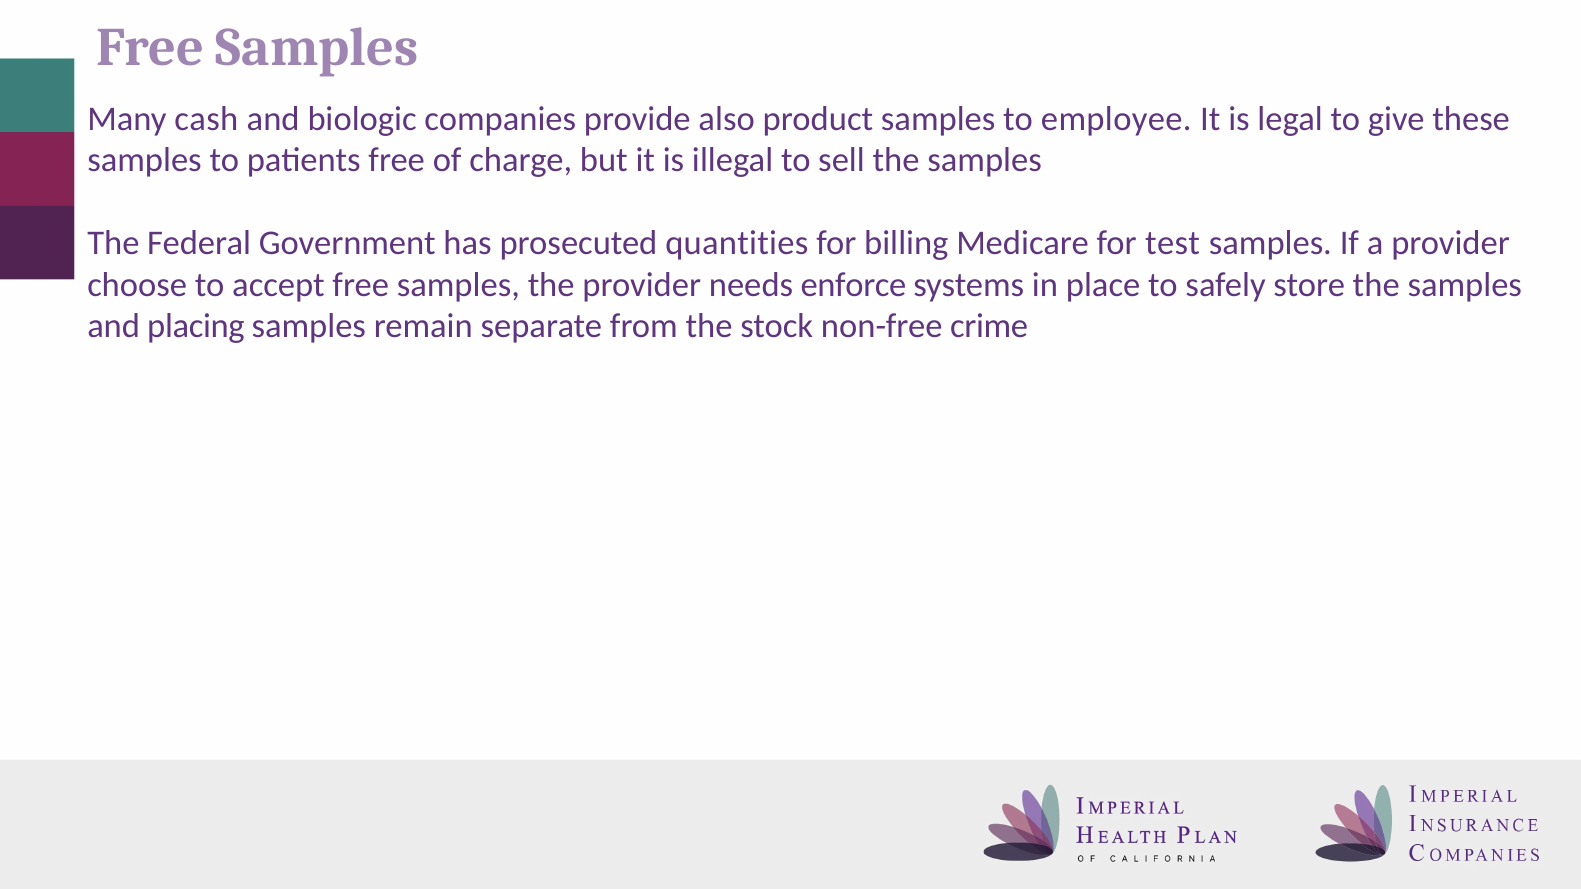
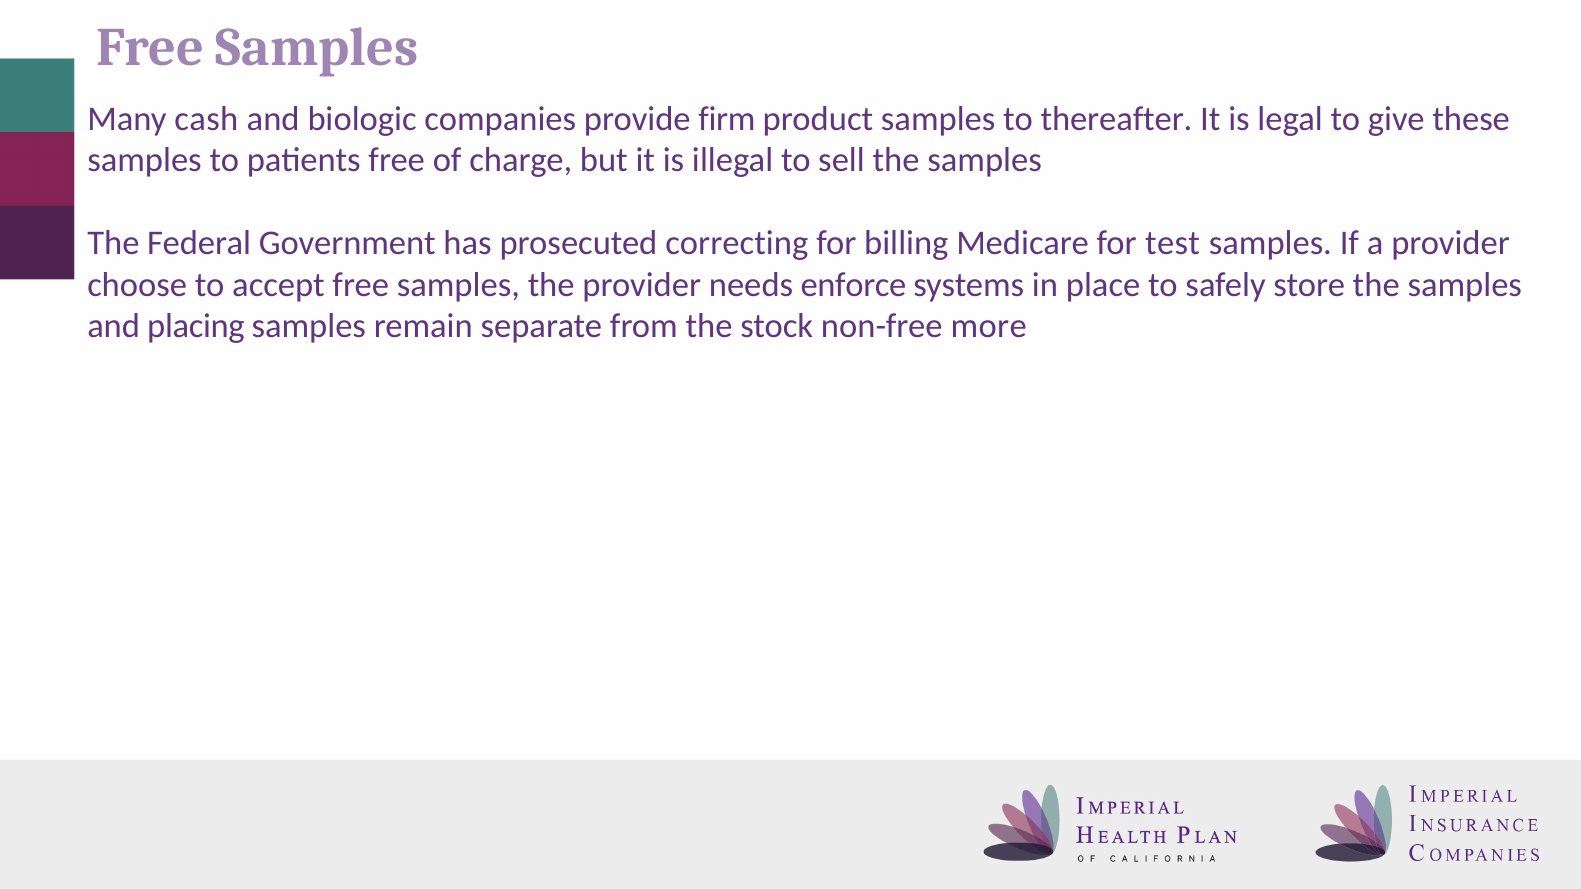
also: also -> firm
employee: employee -> thereafter
quantities: quantities -> correcting
crime: crime -> more
